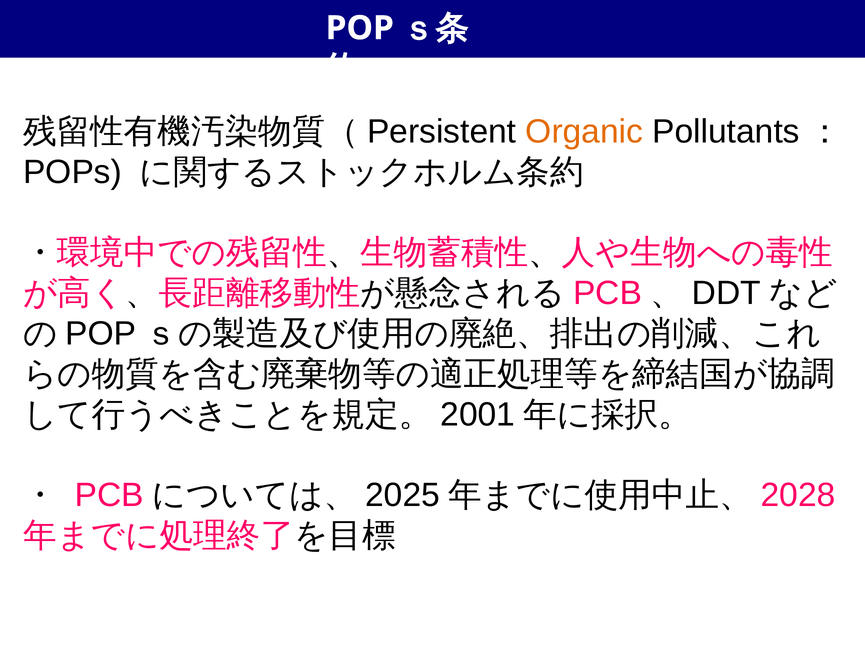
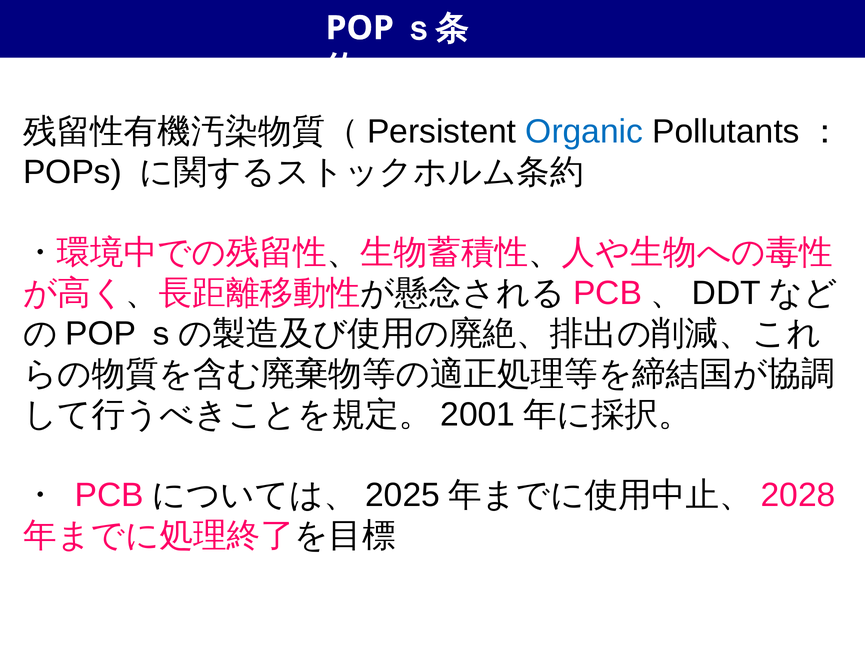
Organic colour: orange -> blue
